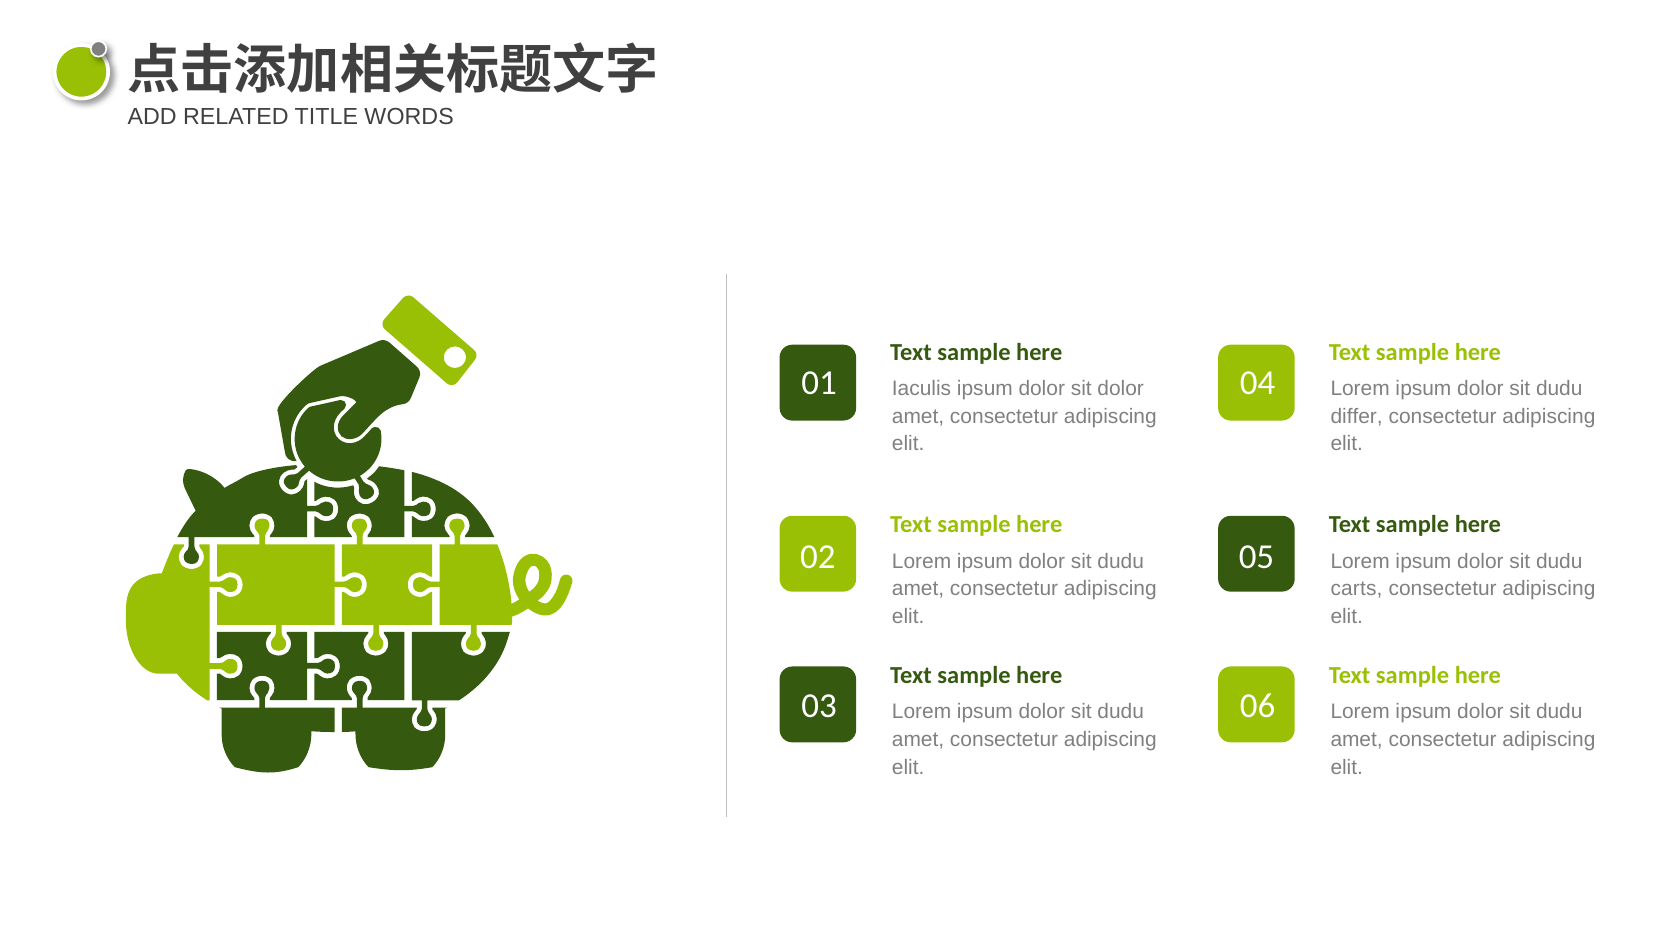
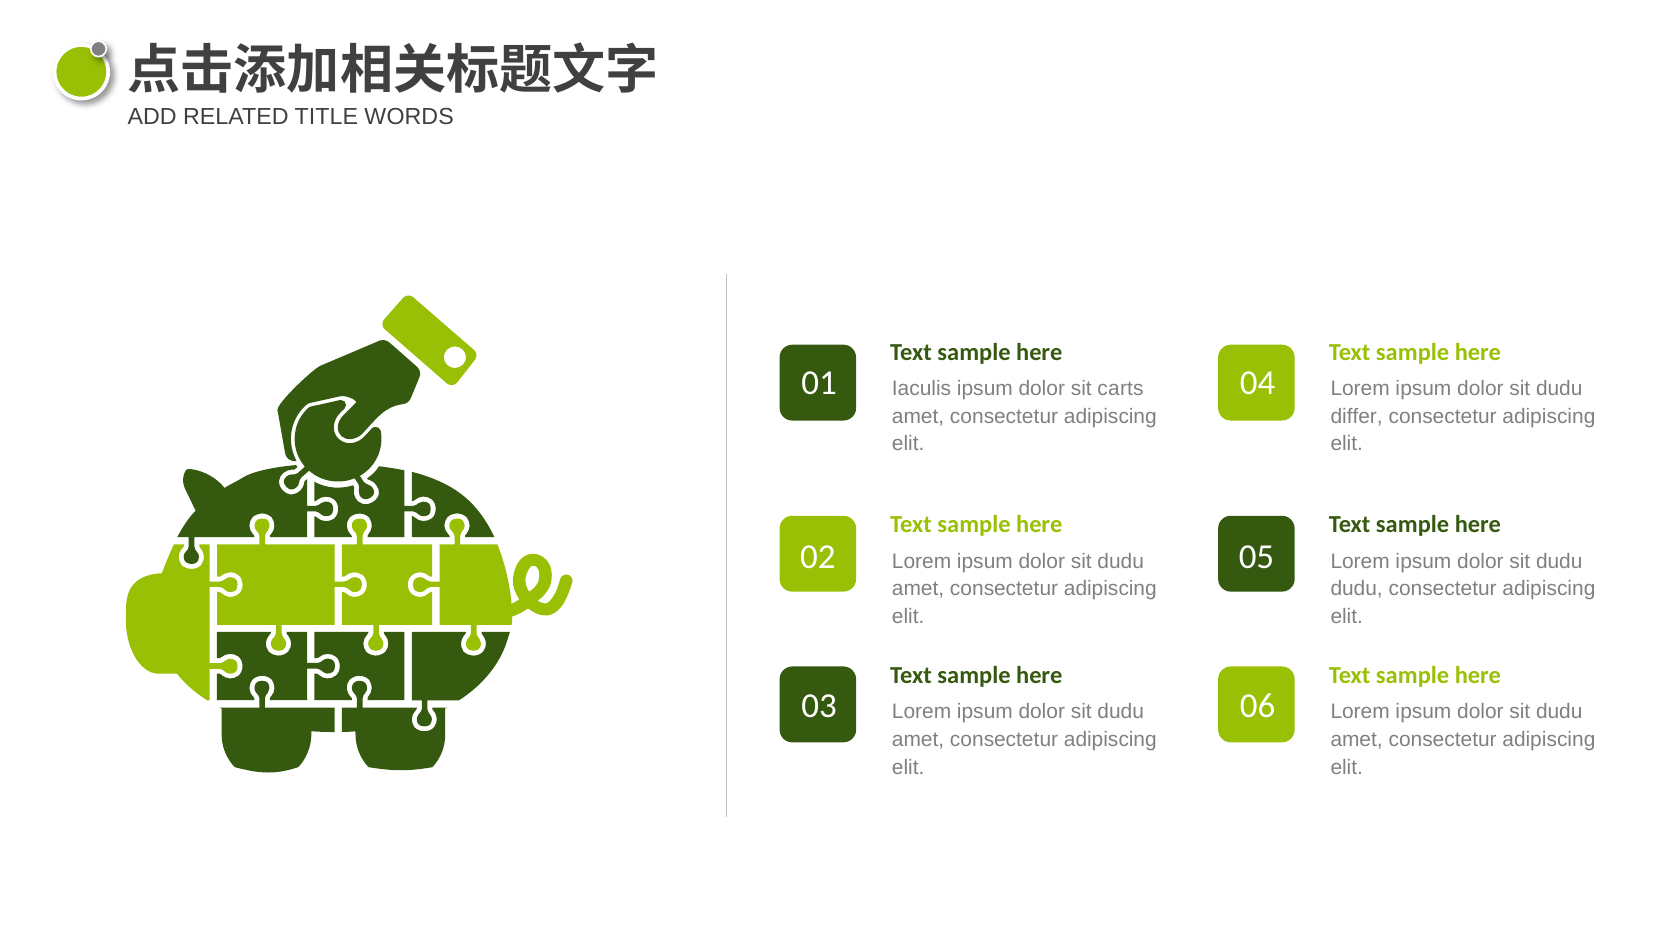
sit dolor: dolor -> carts
carts at (1357, 589): carts -> dudu
